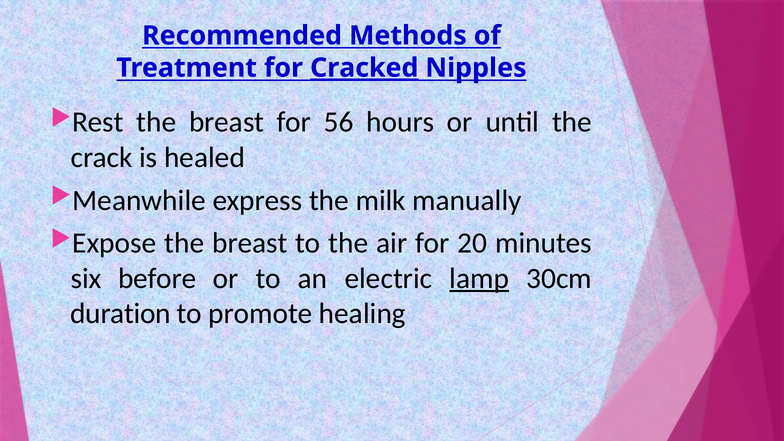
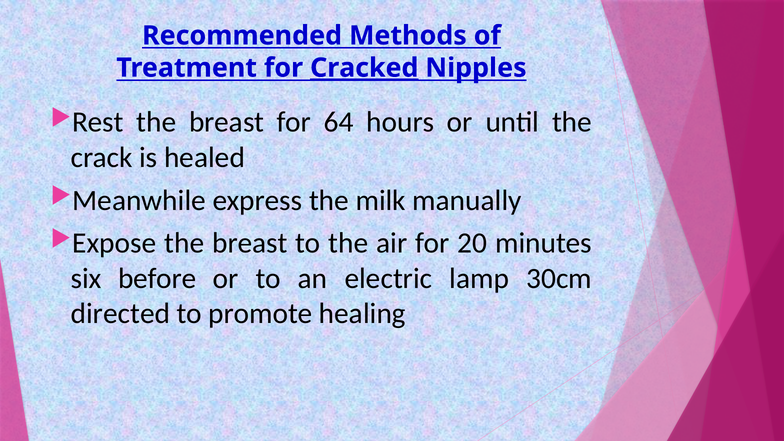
56: 56 -> 64
lamp underline: present -> none
duration: duration -> directed
